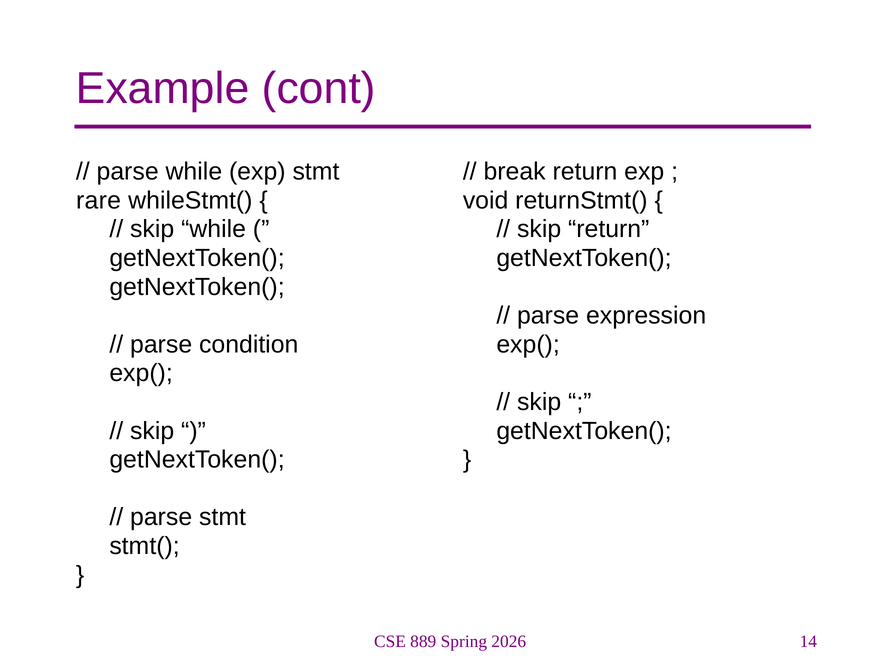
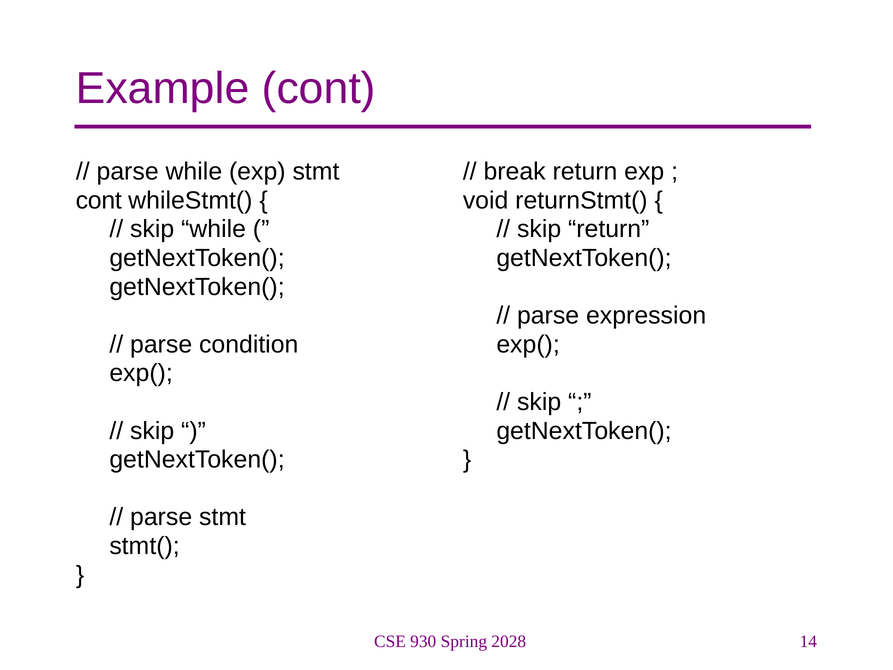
rare at (99, 200): rare -> cont
889: 889 -> 930
2026: 2026 -> 2028
